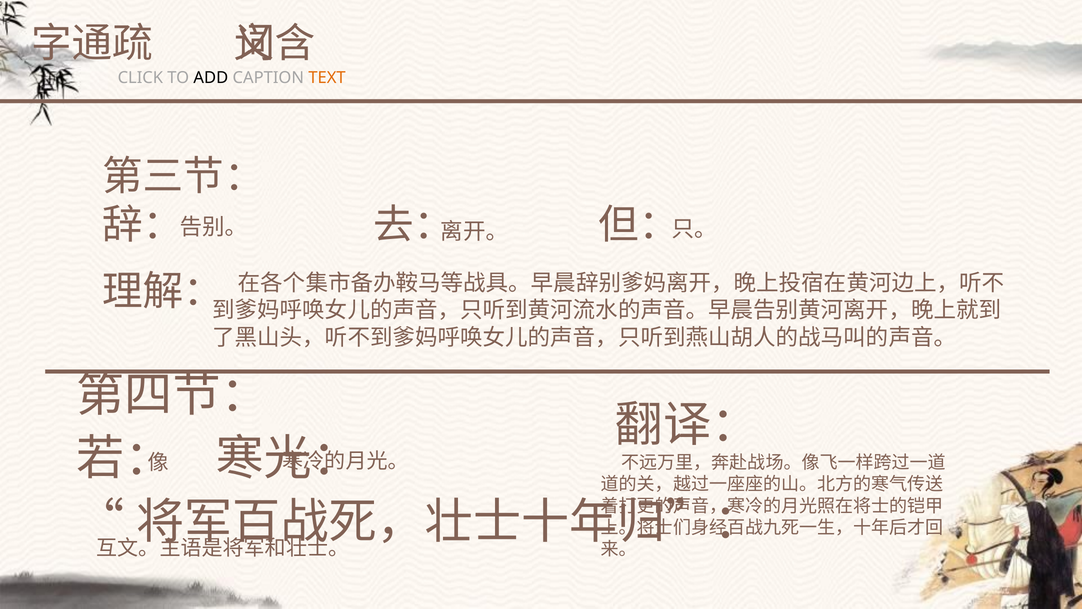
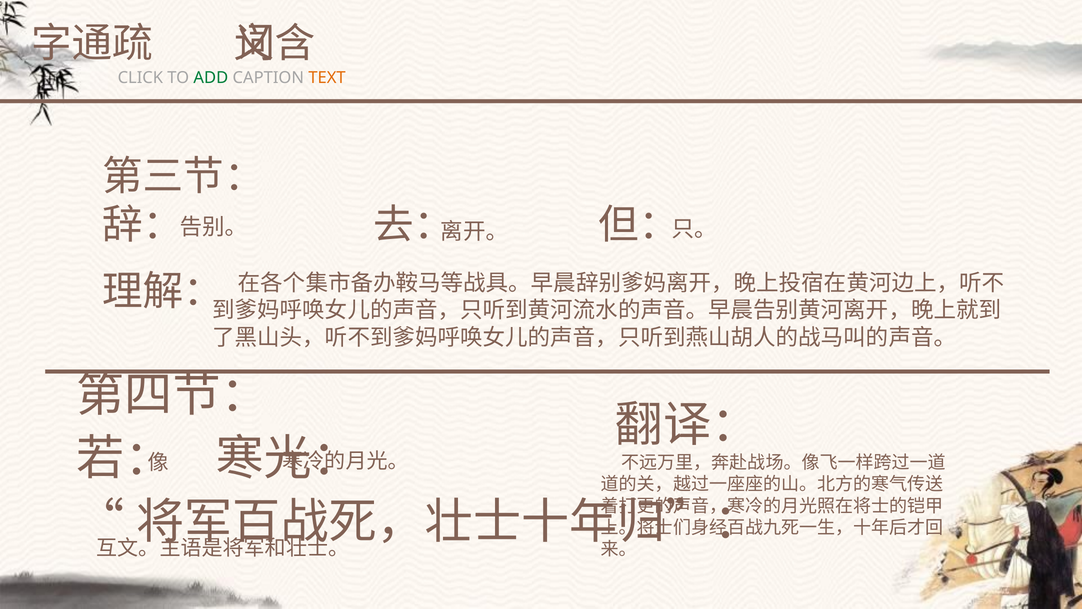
ADD colour: black -> green
